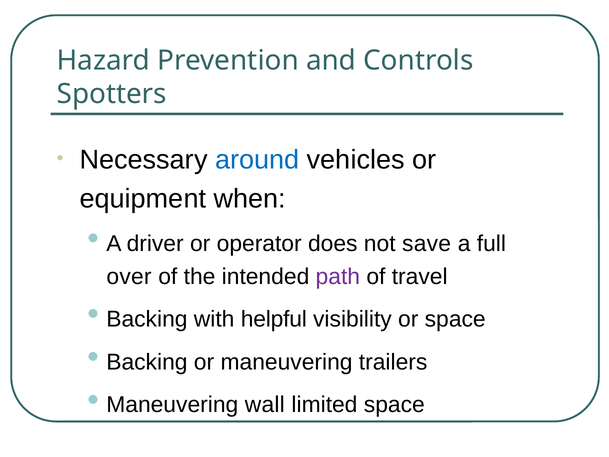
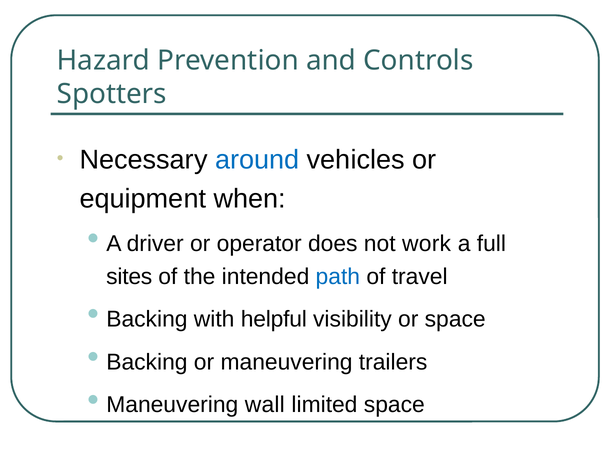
save: save -> work
over: over -> sites
path colour: purple -> blue
